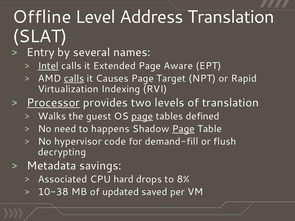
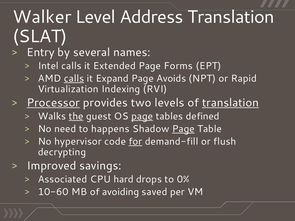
Offline: Offline -> Walker
Intel underline: present -> none
Aware: Aware -> Forms
Causes: Causes -> Expand
Target: Target -> Avoids
translation at (230, 103) underline: none -> present
the underline: none -> present
for underline: none -> present
Metadata: Metadata -> Improved
8%: 8% -> 0%
10-38: 10-38 -> 10-60
updated: updated -> avoiding
